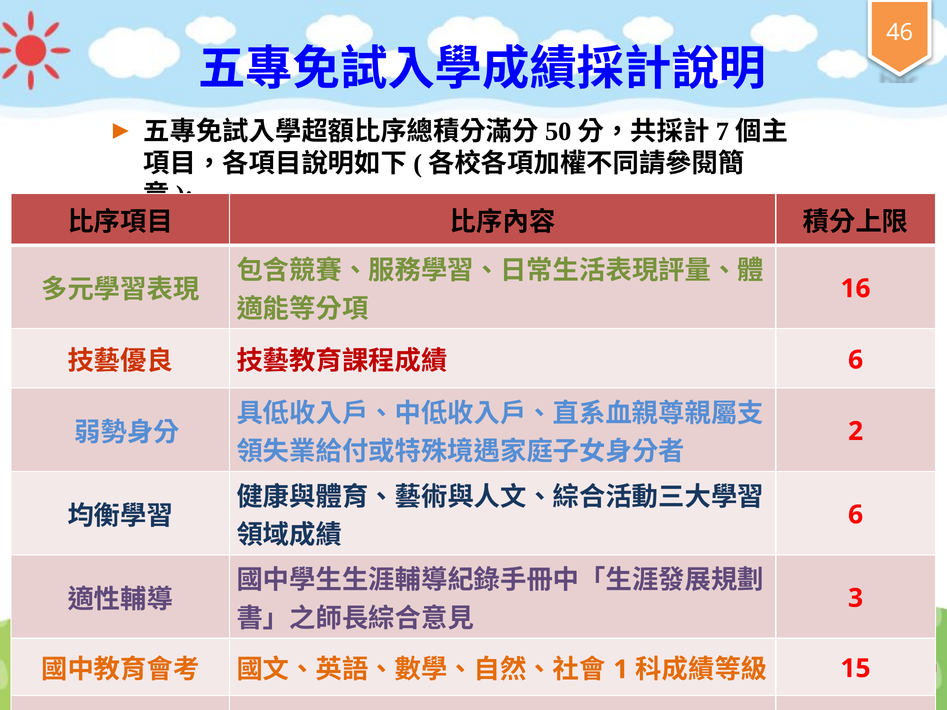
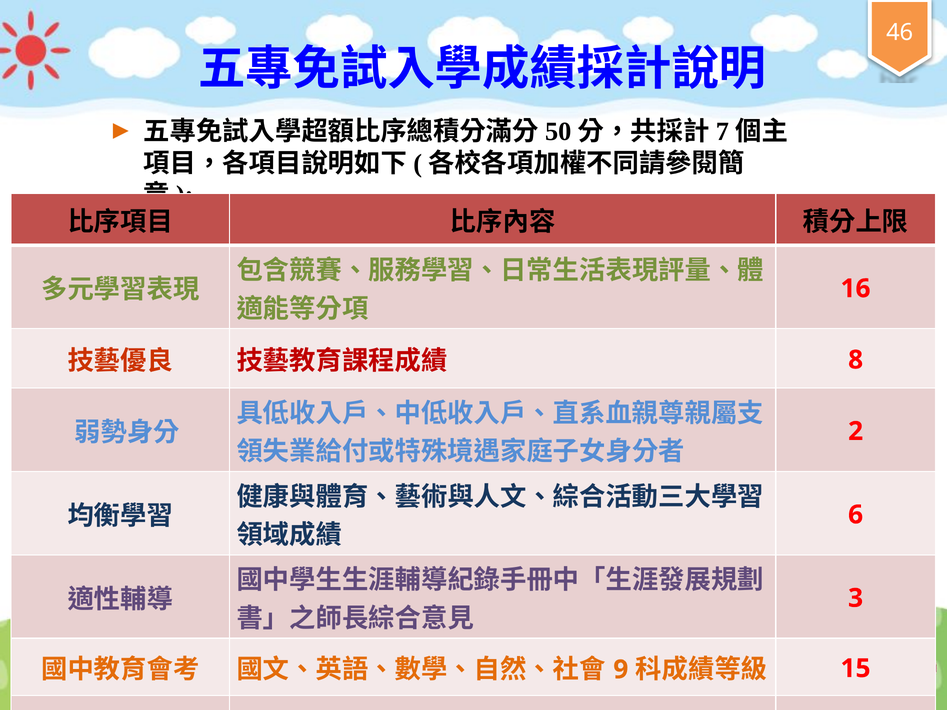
6 at (856, 360): 6 -> 8
1: 1 -> 9
